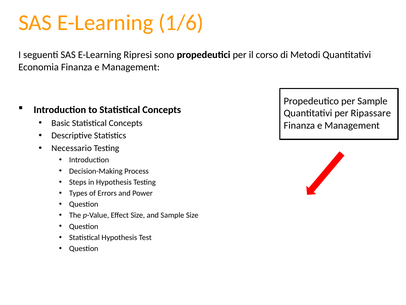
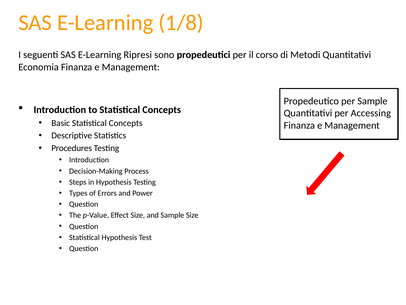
1/6: 1/6 -> 1/8
Ripassare: Ripassare -> Accessing
Necessario: Necessario -> Procedures
